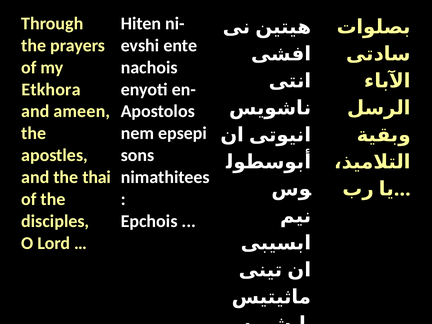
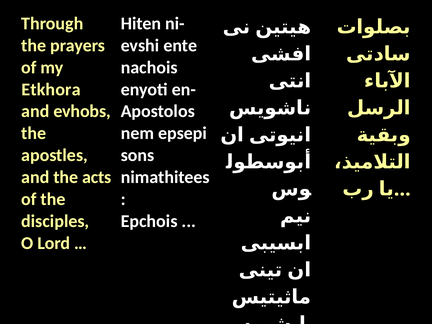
ameen: ameen -> evhobs
thai: thai -> acts
